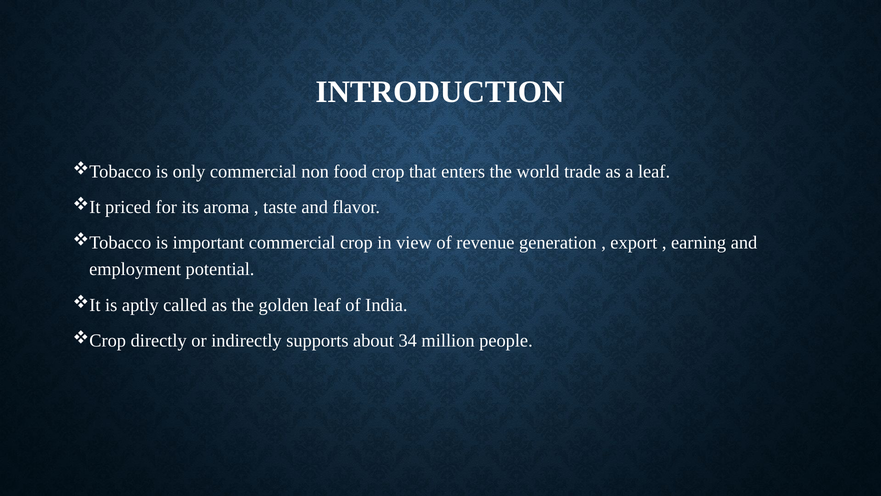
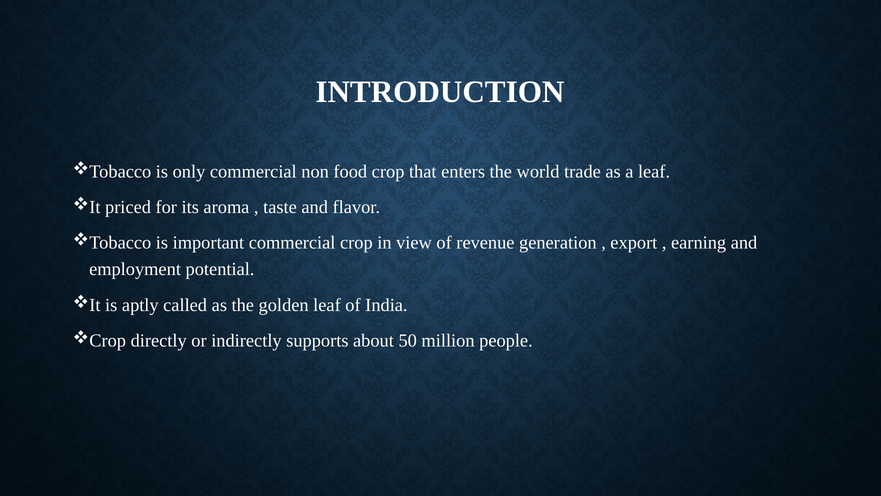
34: 34 -> 50
